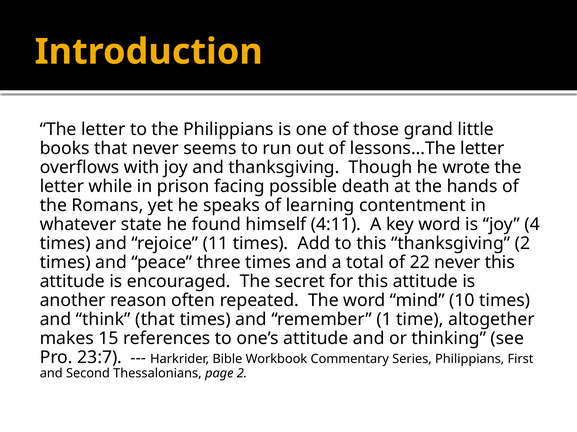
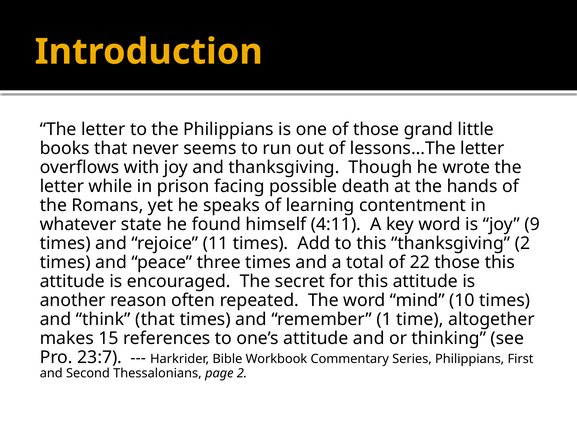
4: 4 -> 9
22 never: never -> those
